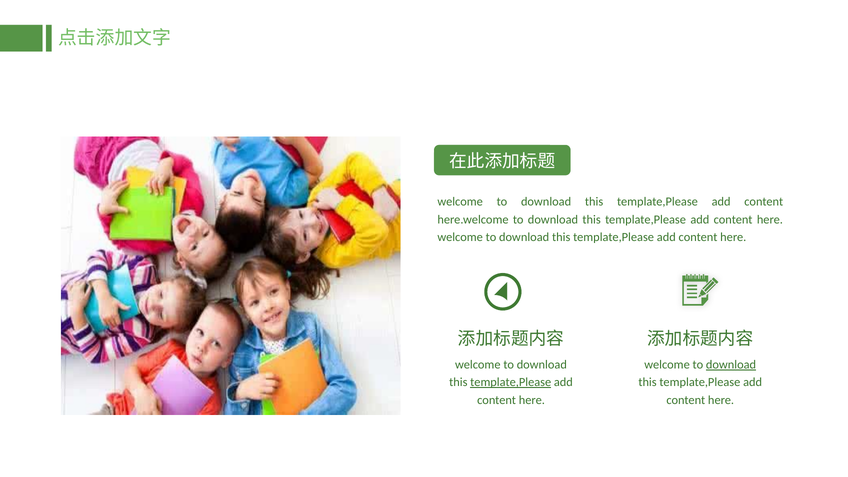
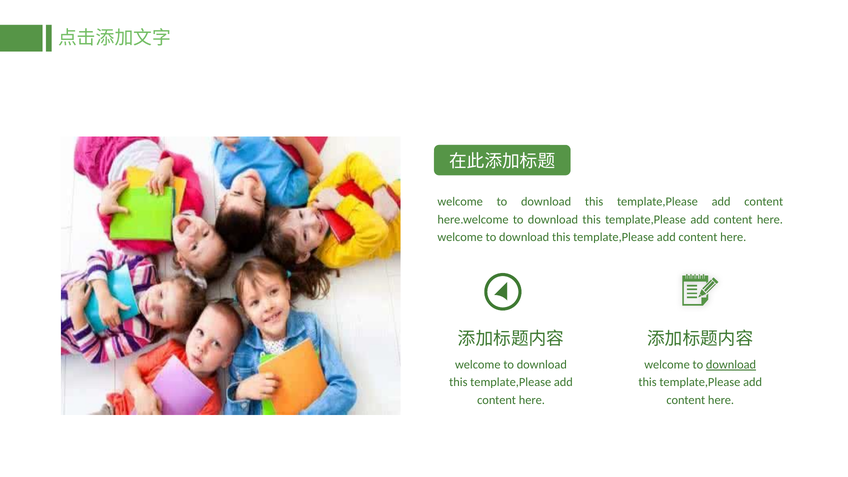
template,Please at (511, 382) underline: present -> none
